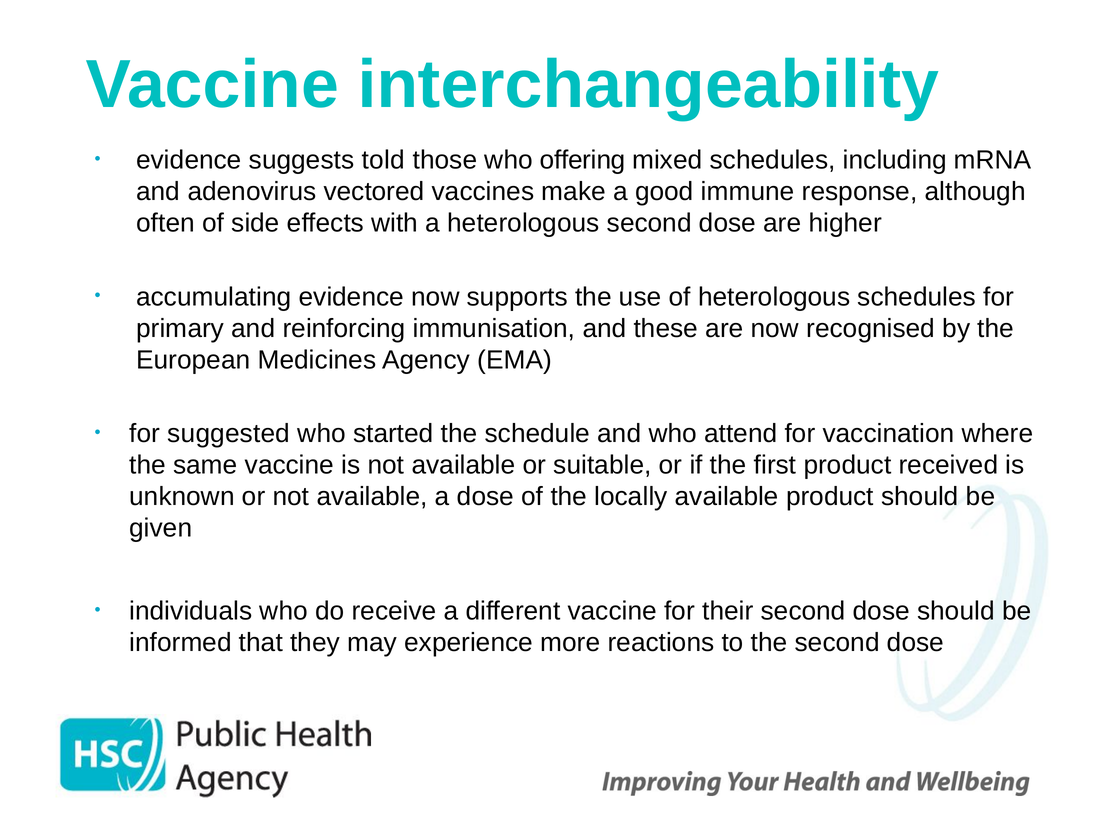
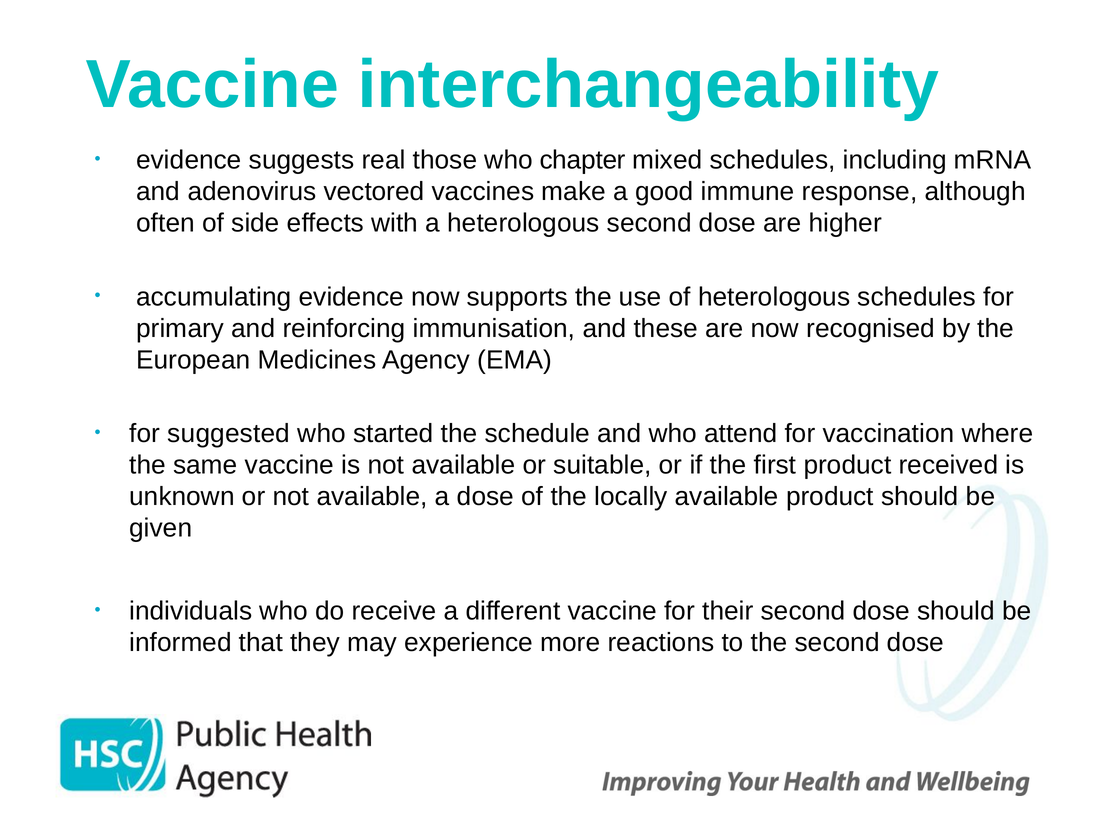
told: told -> real
offering: offering -> chapter
